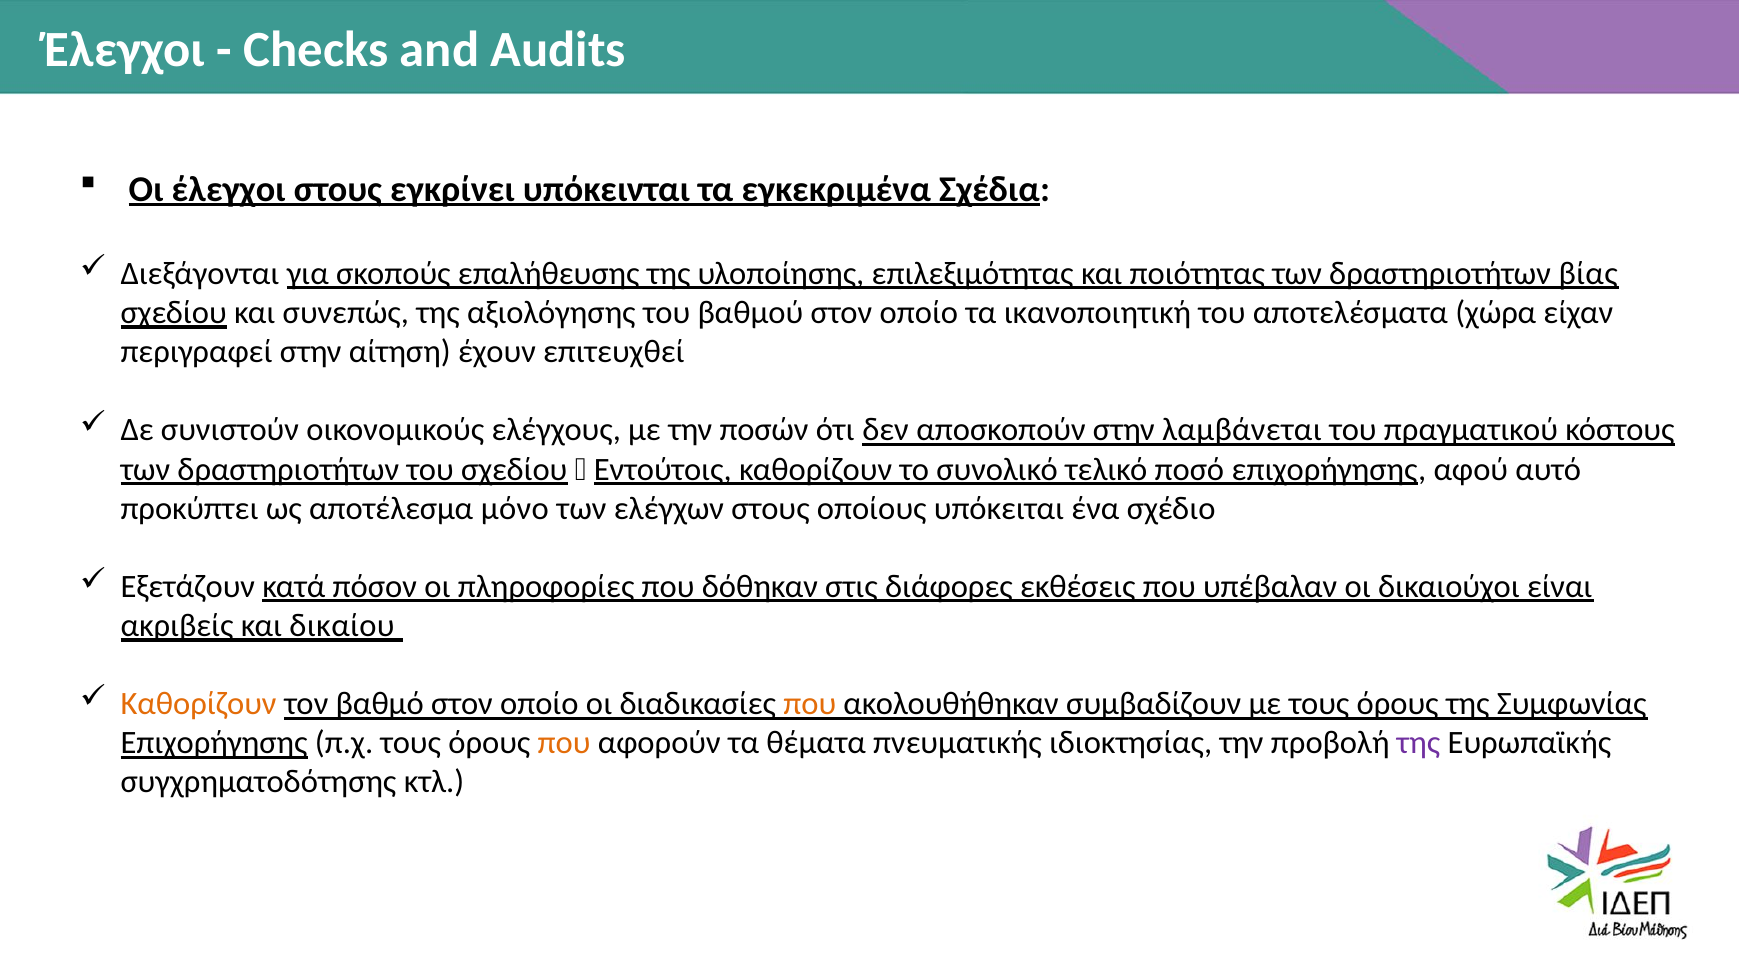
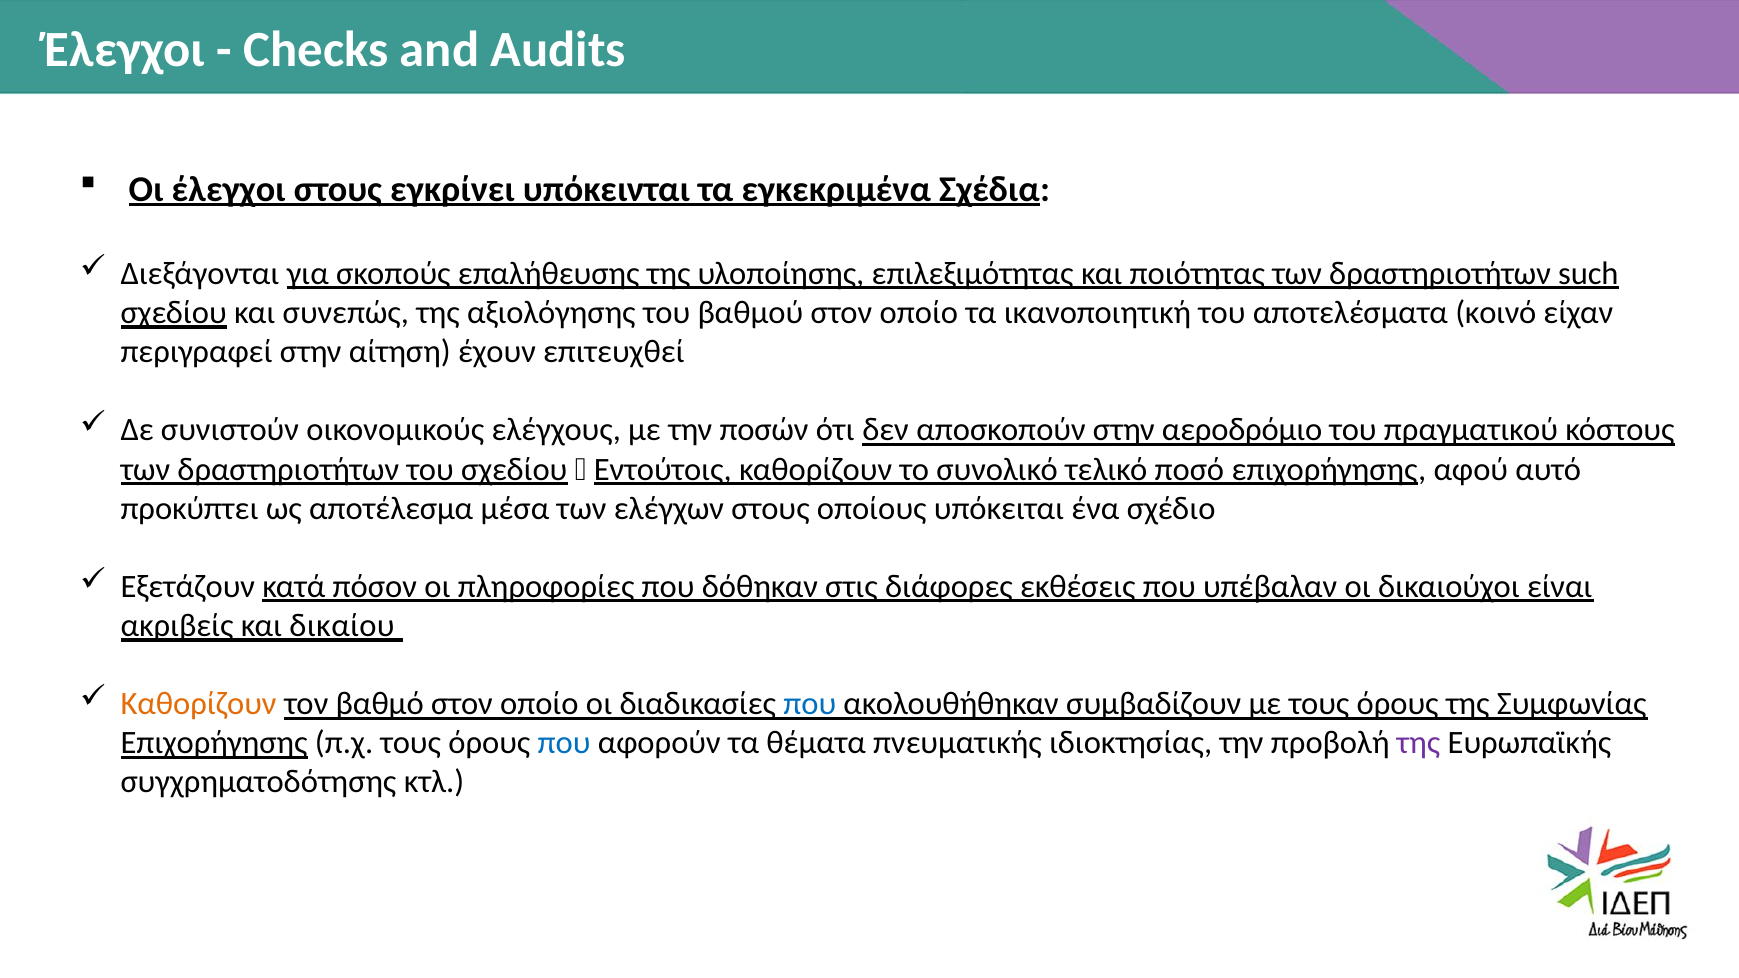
βίας: βίας -> such
χώρα: χώρα -> κοινό
λαμβάνεται: λαμβάνεται -> αεροδρόμιο
μόνο: μόνο -> μέσα
που at (810, 704) colour: orange -> blue
που at (564, 743) colour: orange -> blue
